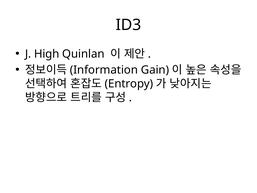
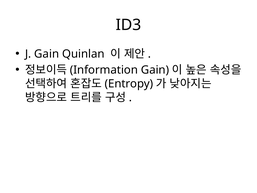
J High: High -> Gain
